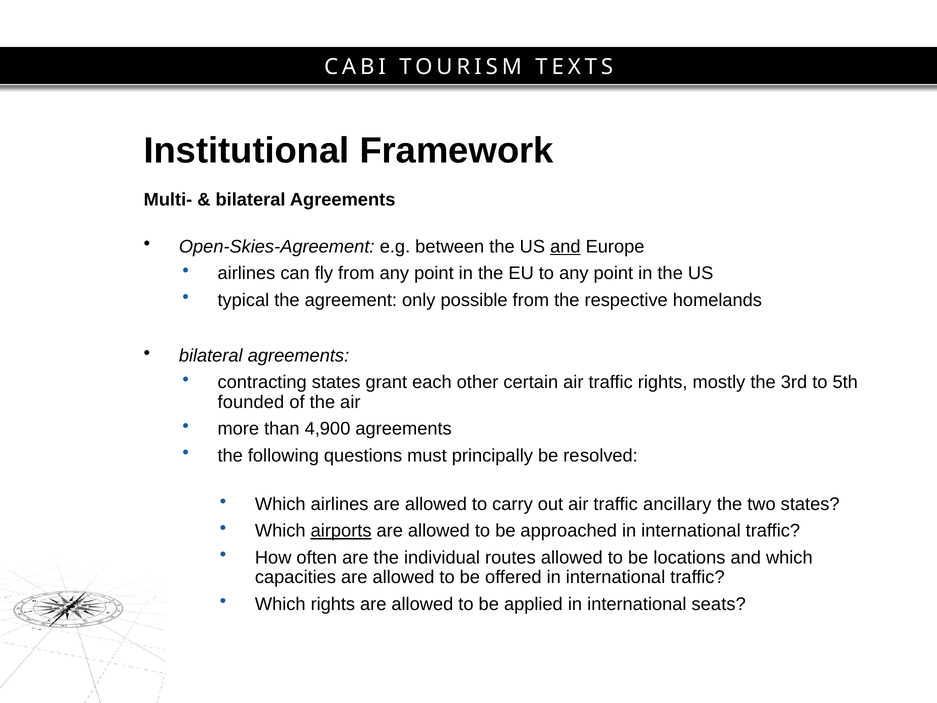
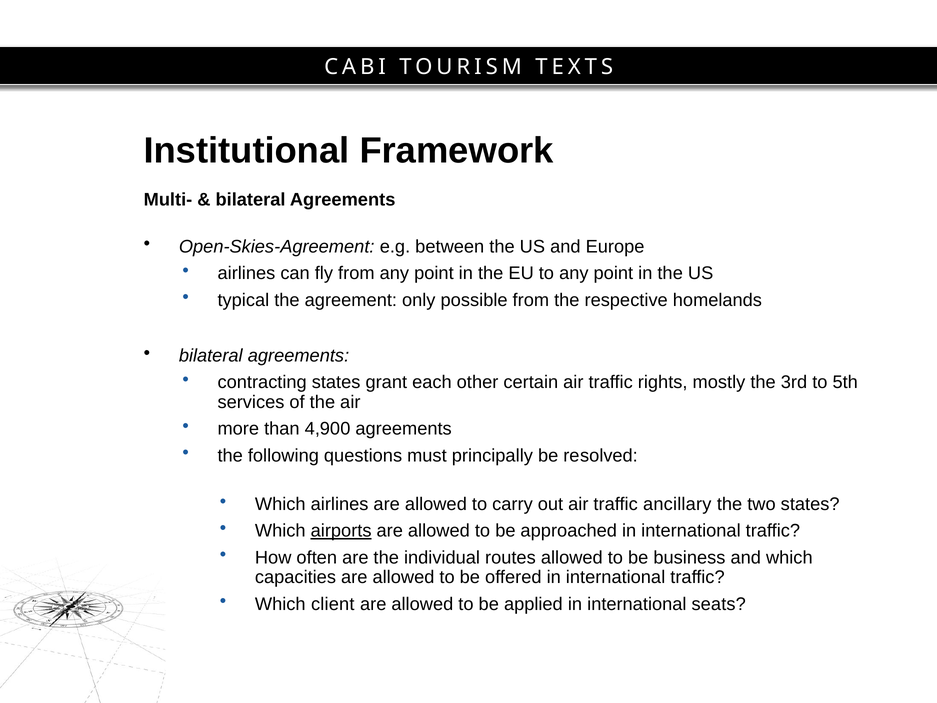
and at (565, 247) underline: present -> none
founded: founded -> services
locations: locations -> business
Which rights: rights -> client
